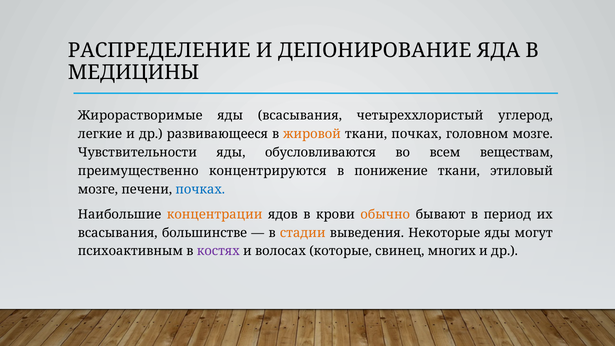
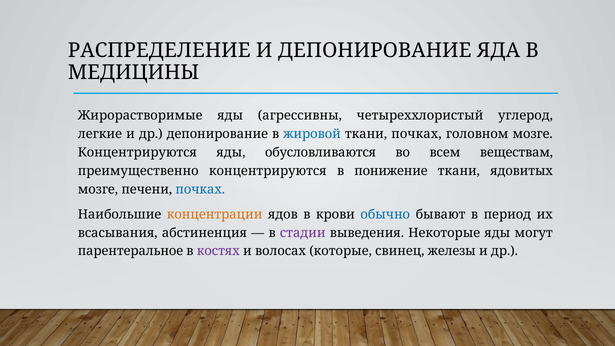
яды всасывания: всасывания -> агрессивны
др развивающееся: развивающееся -> депонирование
жировой colour: orange -> blue
Чувствительности at (137, 153): Чувствительности -> Концентрируются
этиловый: этиловый -> ядовитых
обычно colour: orange -> blue
большинстве: большинстве -> абстиненция
стадии colour: orange -> purple
психоактивным: психоактивным -> парентеральное
многих: многих -> железы
